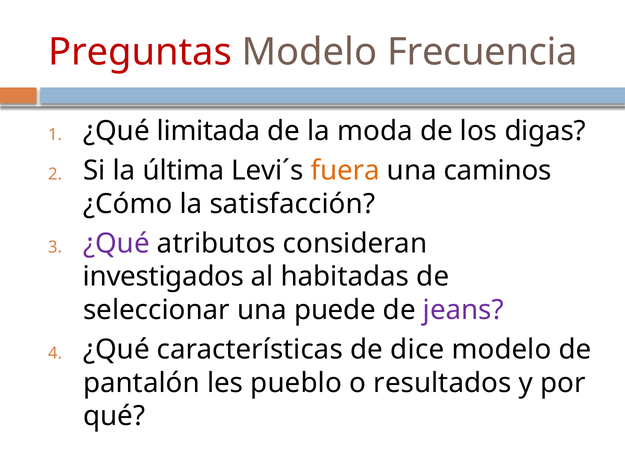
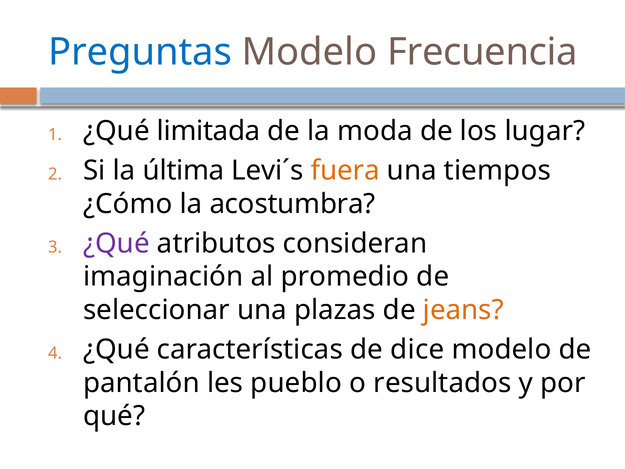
Preguntas colour: red -> blue
digas: digas -> lugar
caminos: caminos -> tiempos
satisfacción: satisfacción -> acostumbra
investigados: investigados -> imaginación
habitadas: habitadas -> promedio
puede: puede -> plazas
jeans colour: purple -> orange
